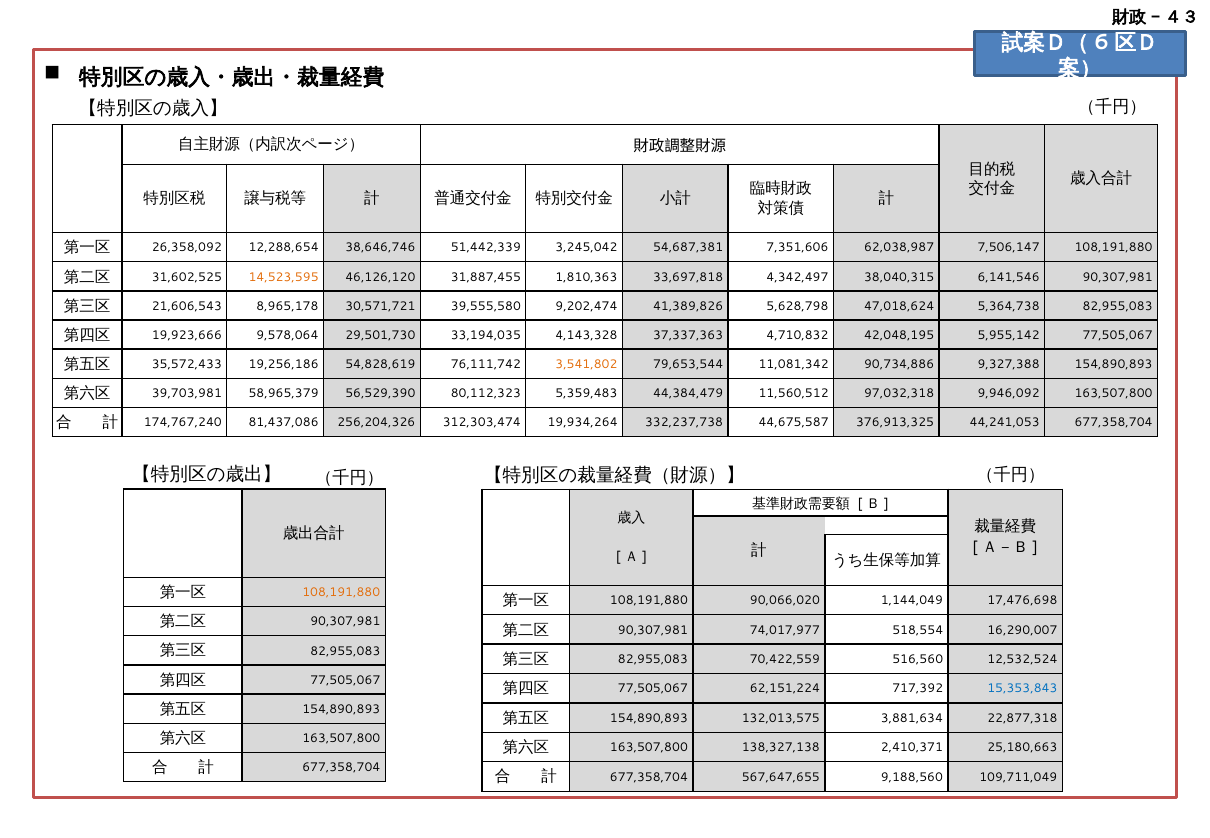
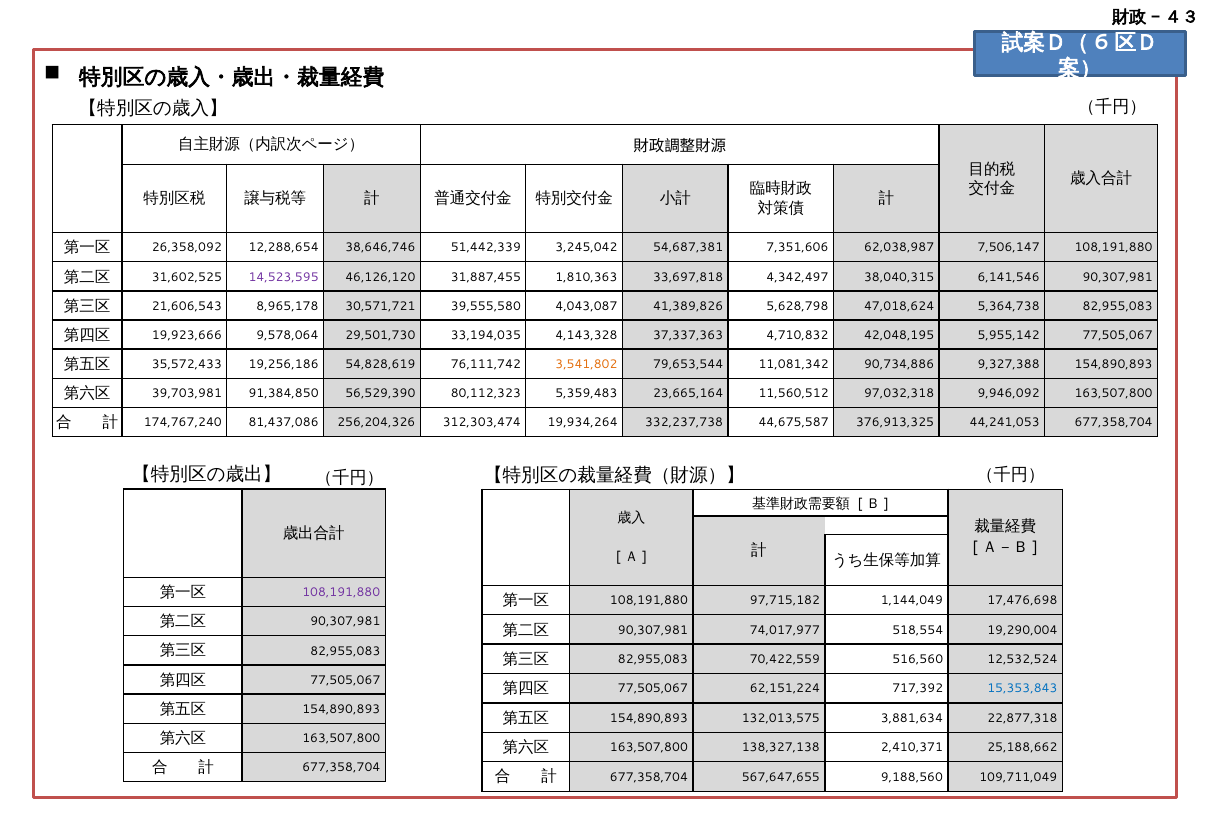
14,523,595 colour: orange -> purple
9,202,474: 9,202,474 -> 4,043,087
58,965,379: 58,965,379 -> 91,384,850
44,384,479: 44,384,479 -> 23,665,164
108,191,880 at (341, 592) colour: orange -> purple
90,066,020: 90,066,020 -> 97,715,182
16,290,007: 16,290,007 -> 19,290,004
25,180,663: 25,180,663 -> 25,188,662
